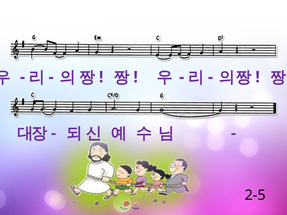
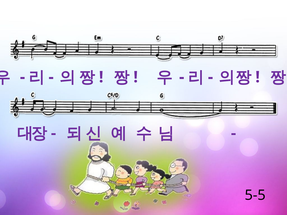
2-5: 2-5 -> 5-5
